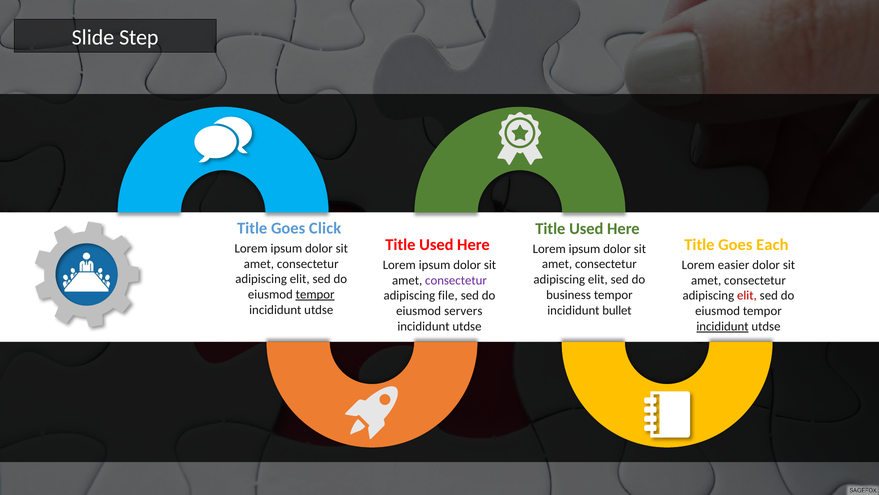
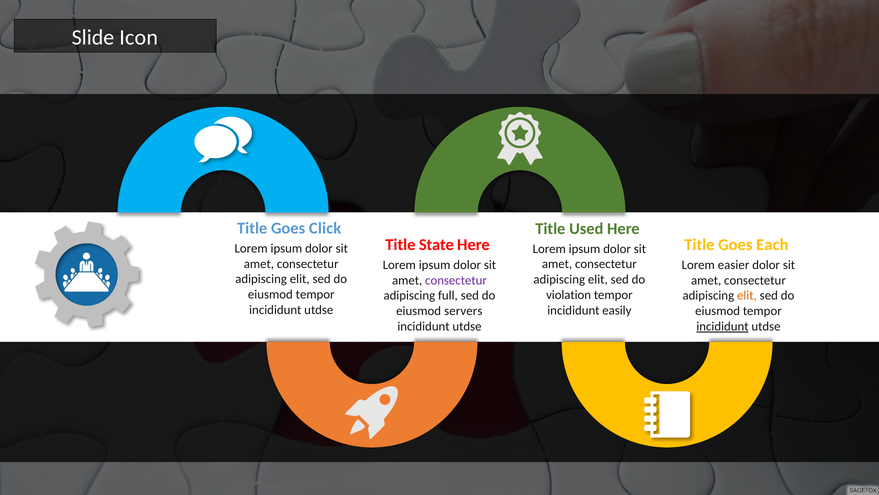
Step: Step -> Icon
Used at (436, 245): Used -> State
tempor at (315, 294) underline: present -> none
business: business -> violation
file: file -> full
elit at (747, 295) colour: red -> orange
bullet: bullet -> easily
